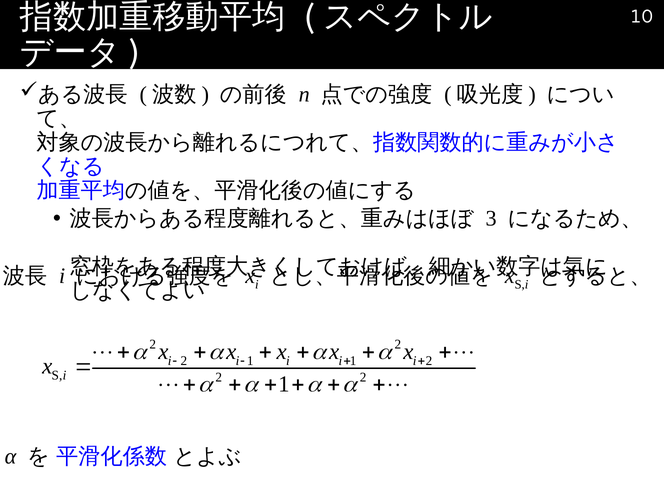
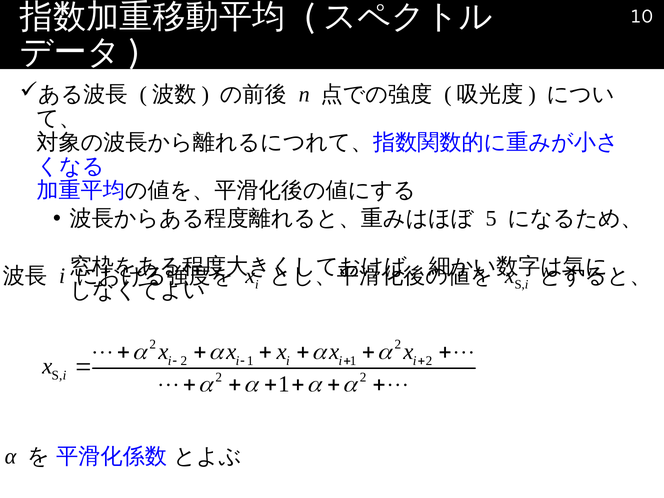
3: 3 -> 5
